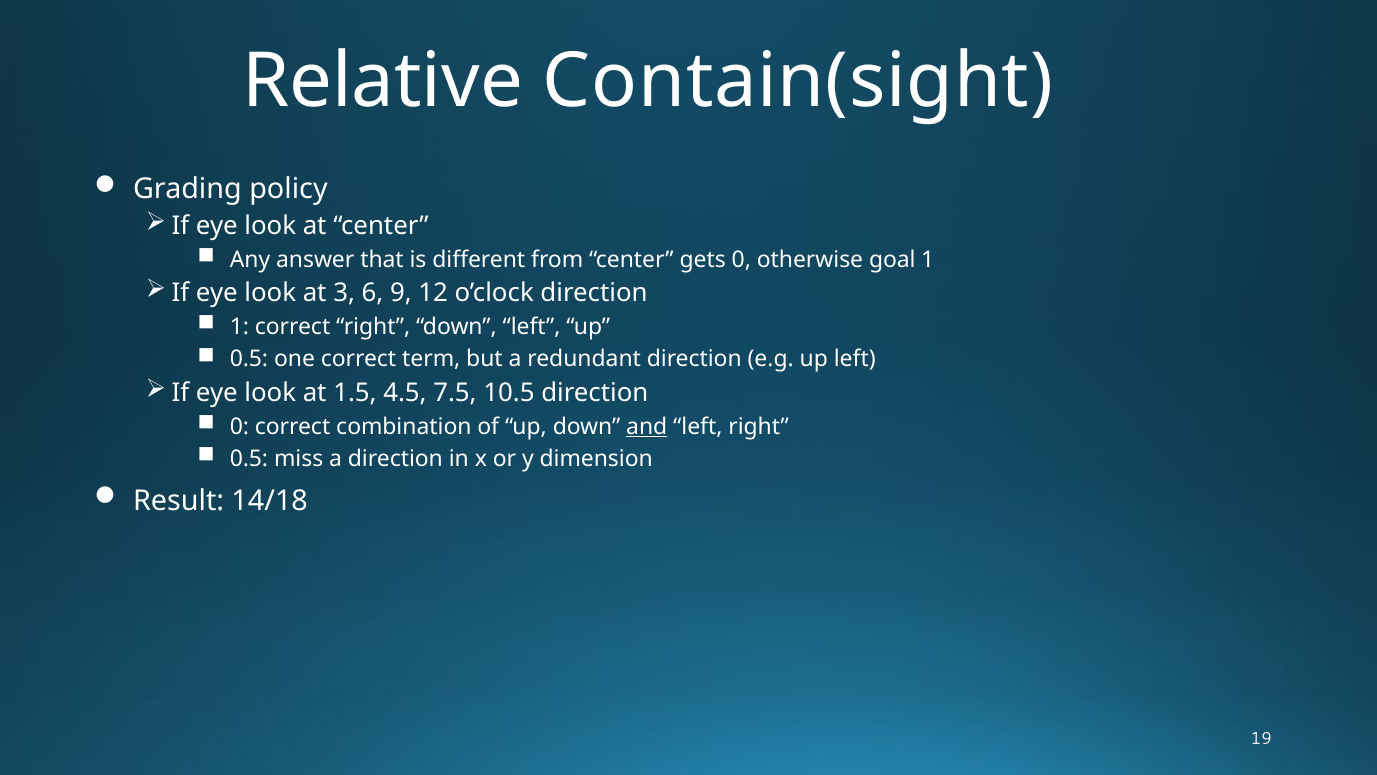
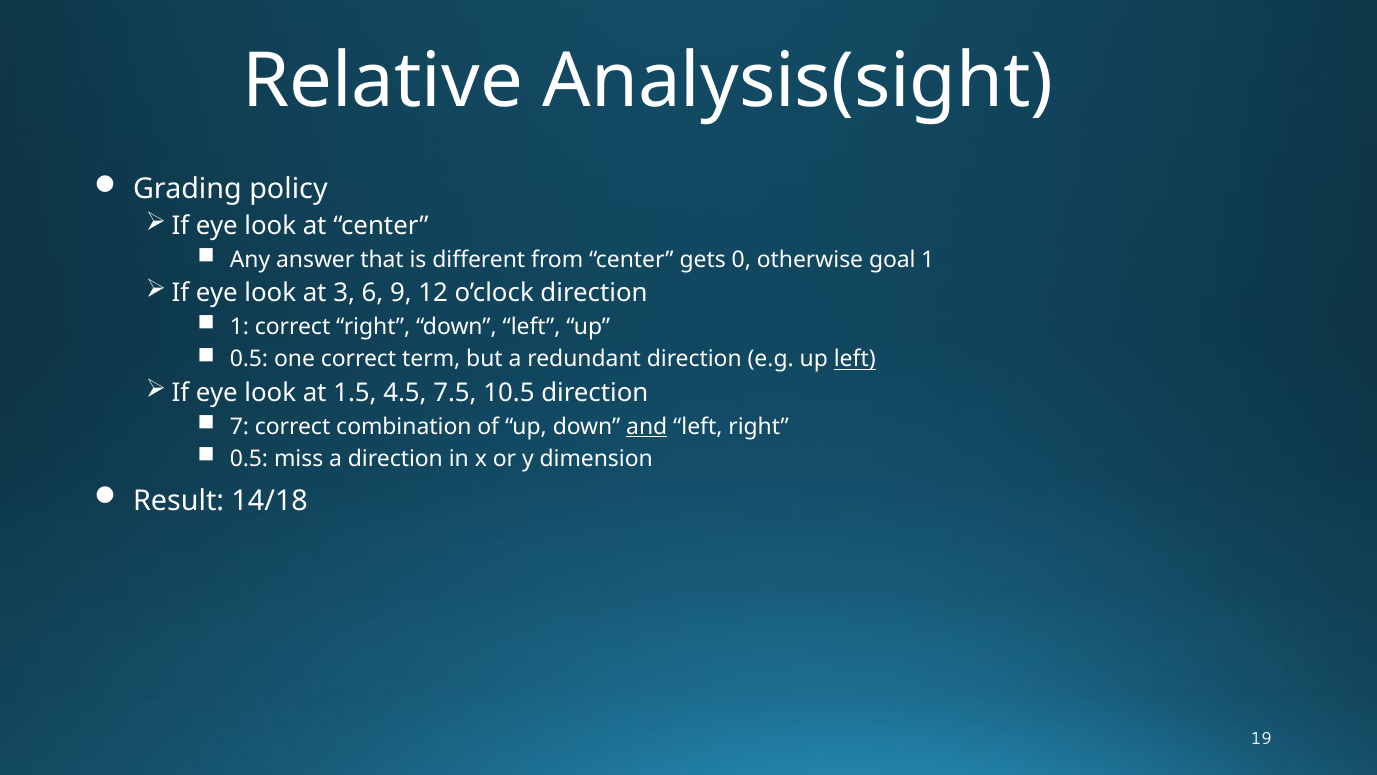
Contain(sight: Contain(sight -> Analysis(sight
left at (855, 359) underline: none -> present
0 at (239, 426): 0 -> 7
